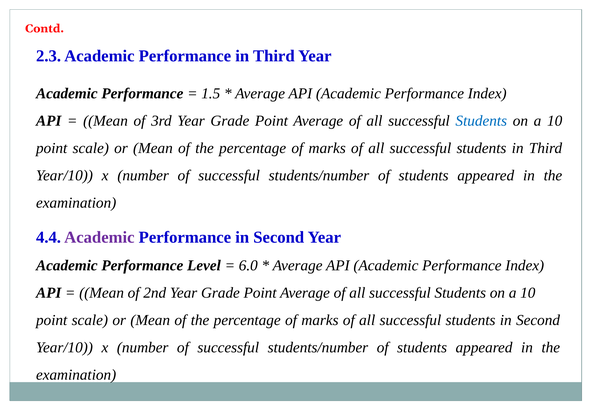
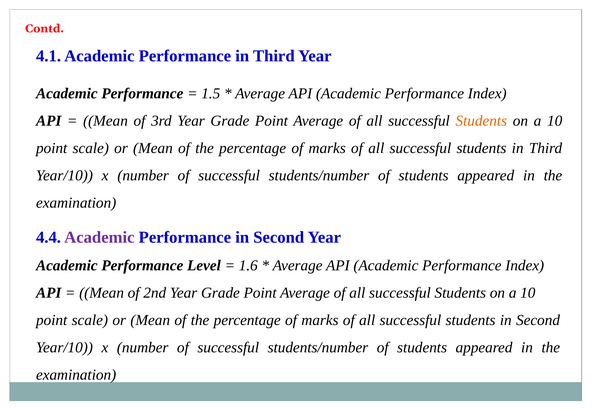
2.3: 2.3 -> 4.1
Students at (481, 121) colour: blue -> orange
6.0: 6.0 -> 1.6
